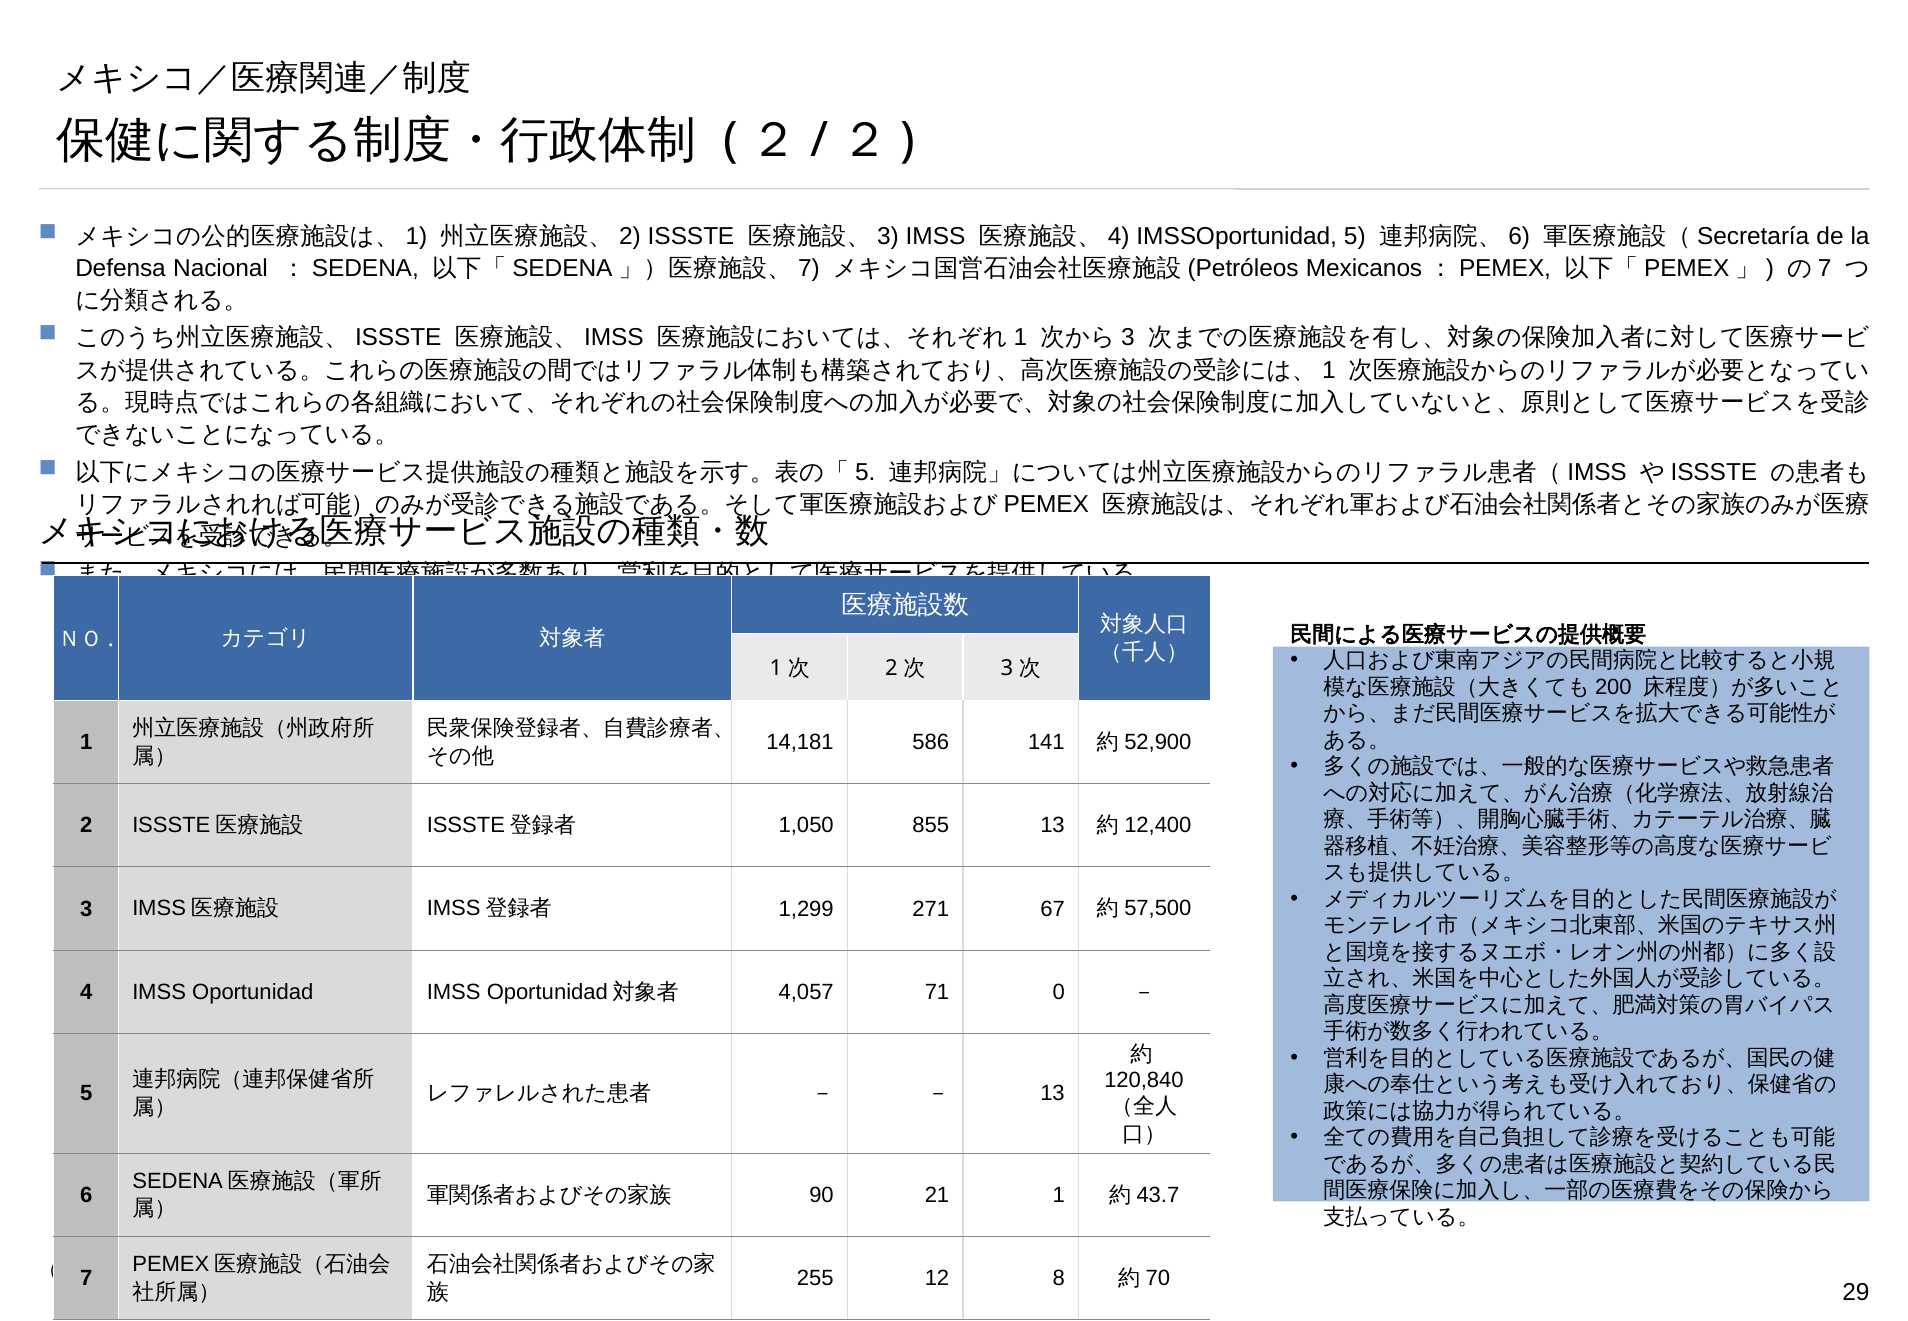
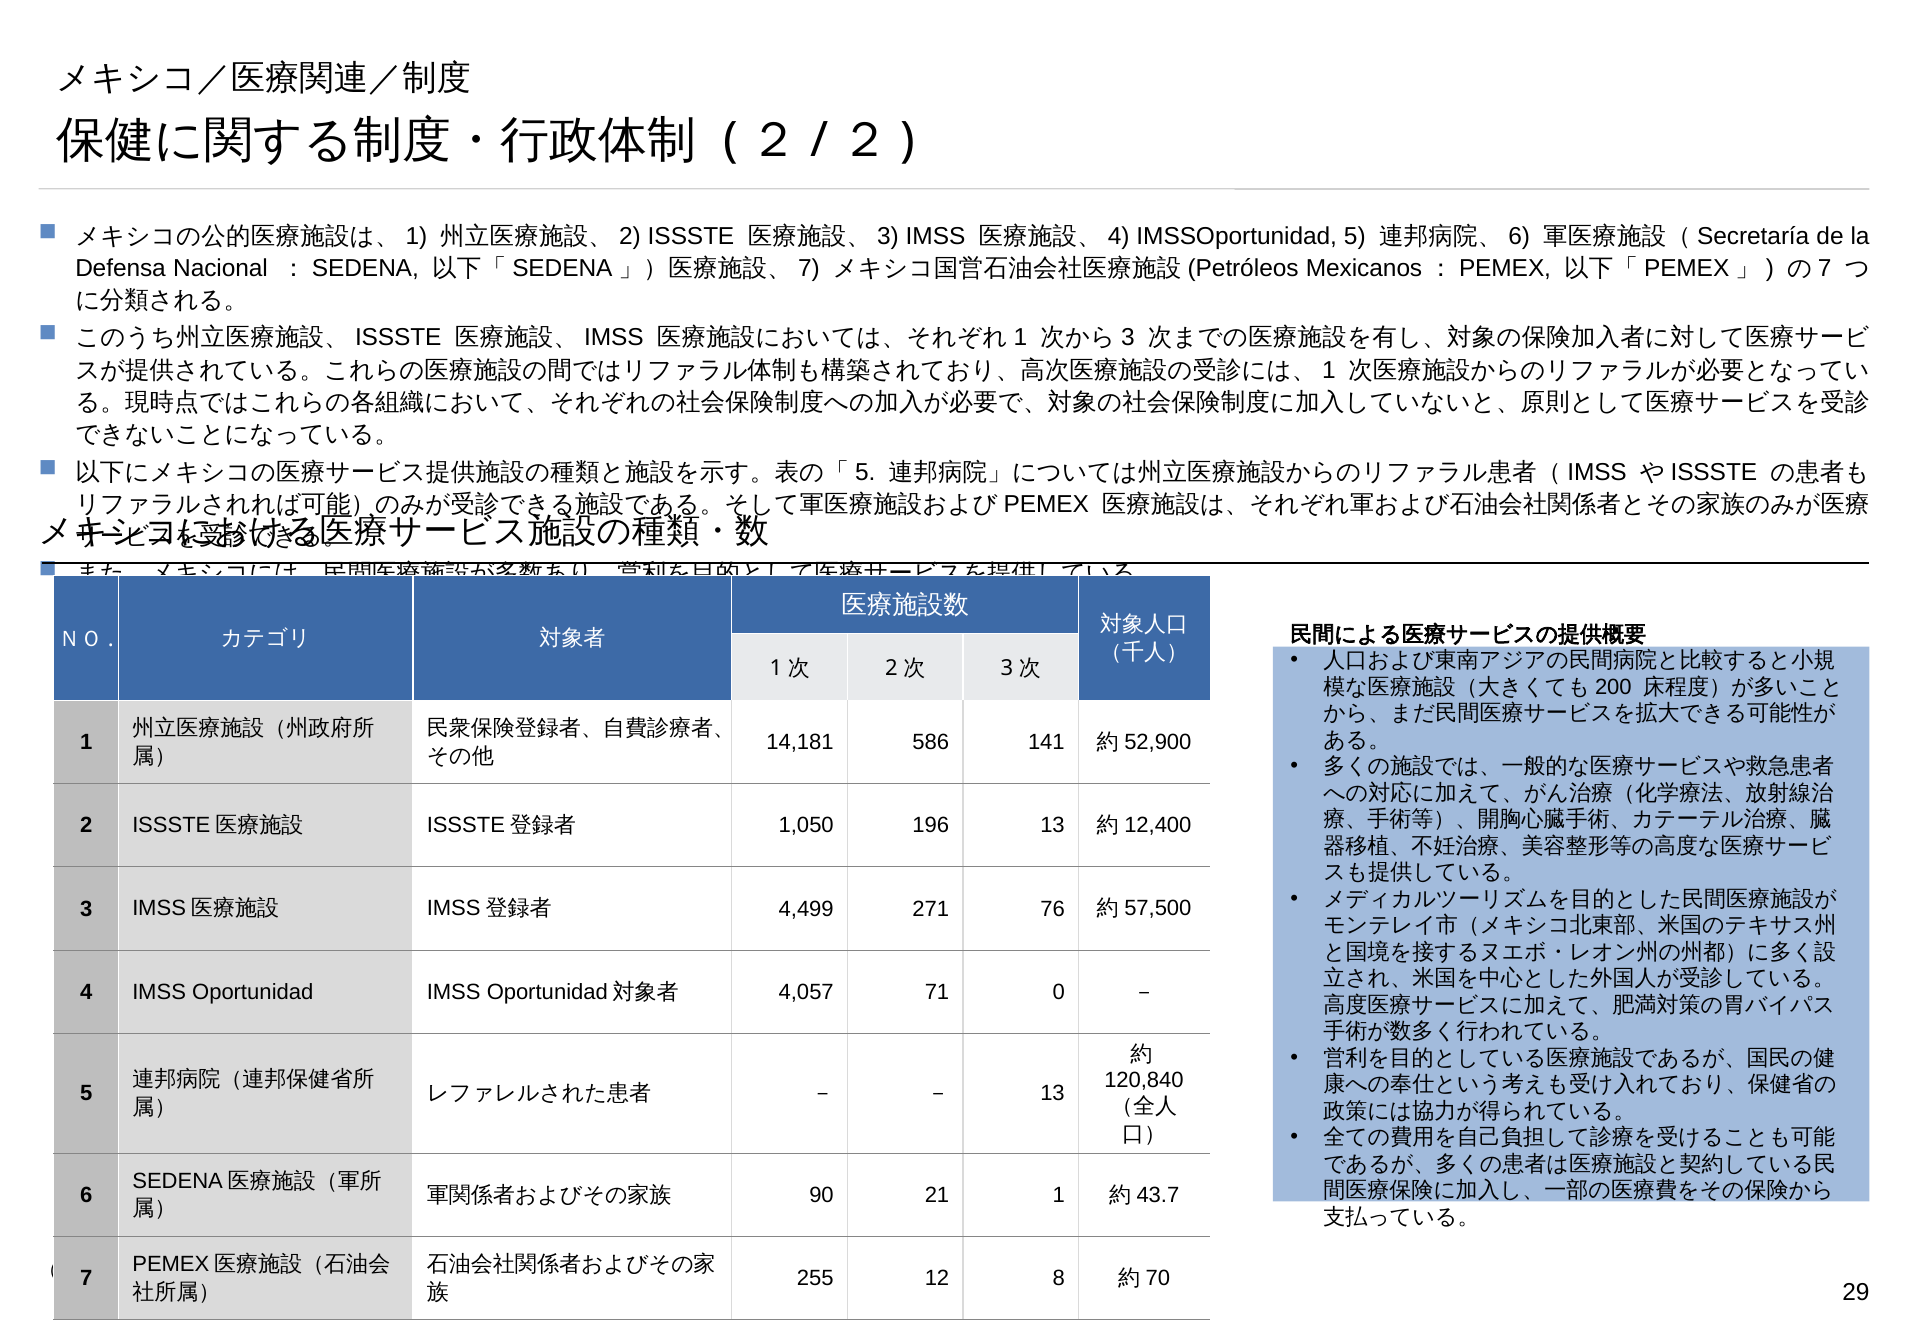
855: 855 -> 196
1,299: 1,299 -> 4,499
67: 67 -> 76
